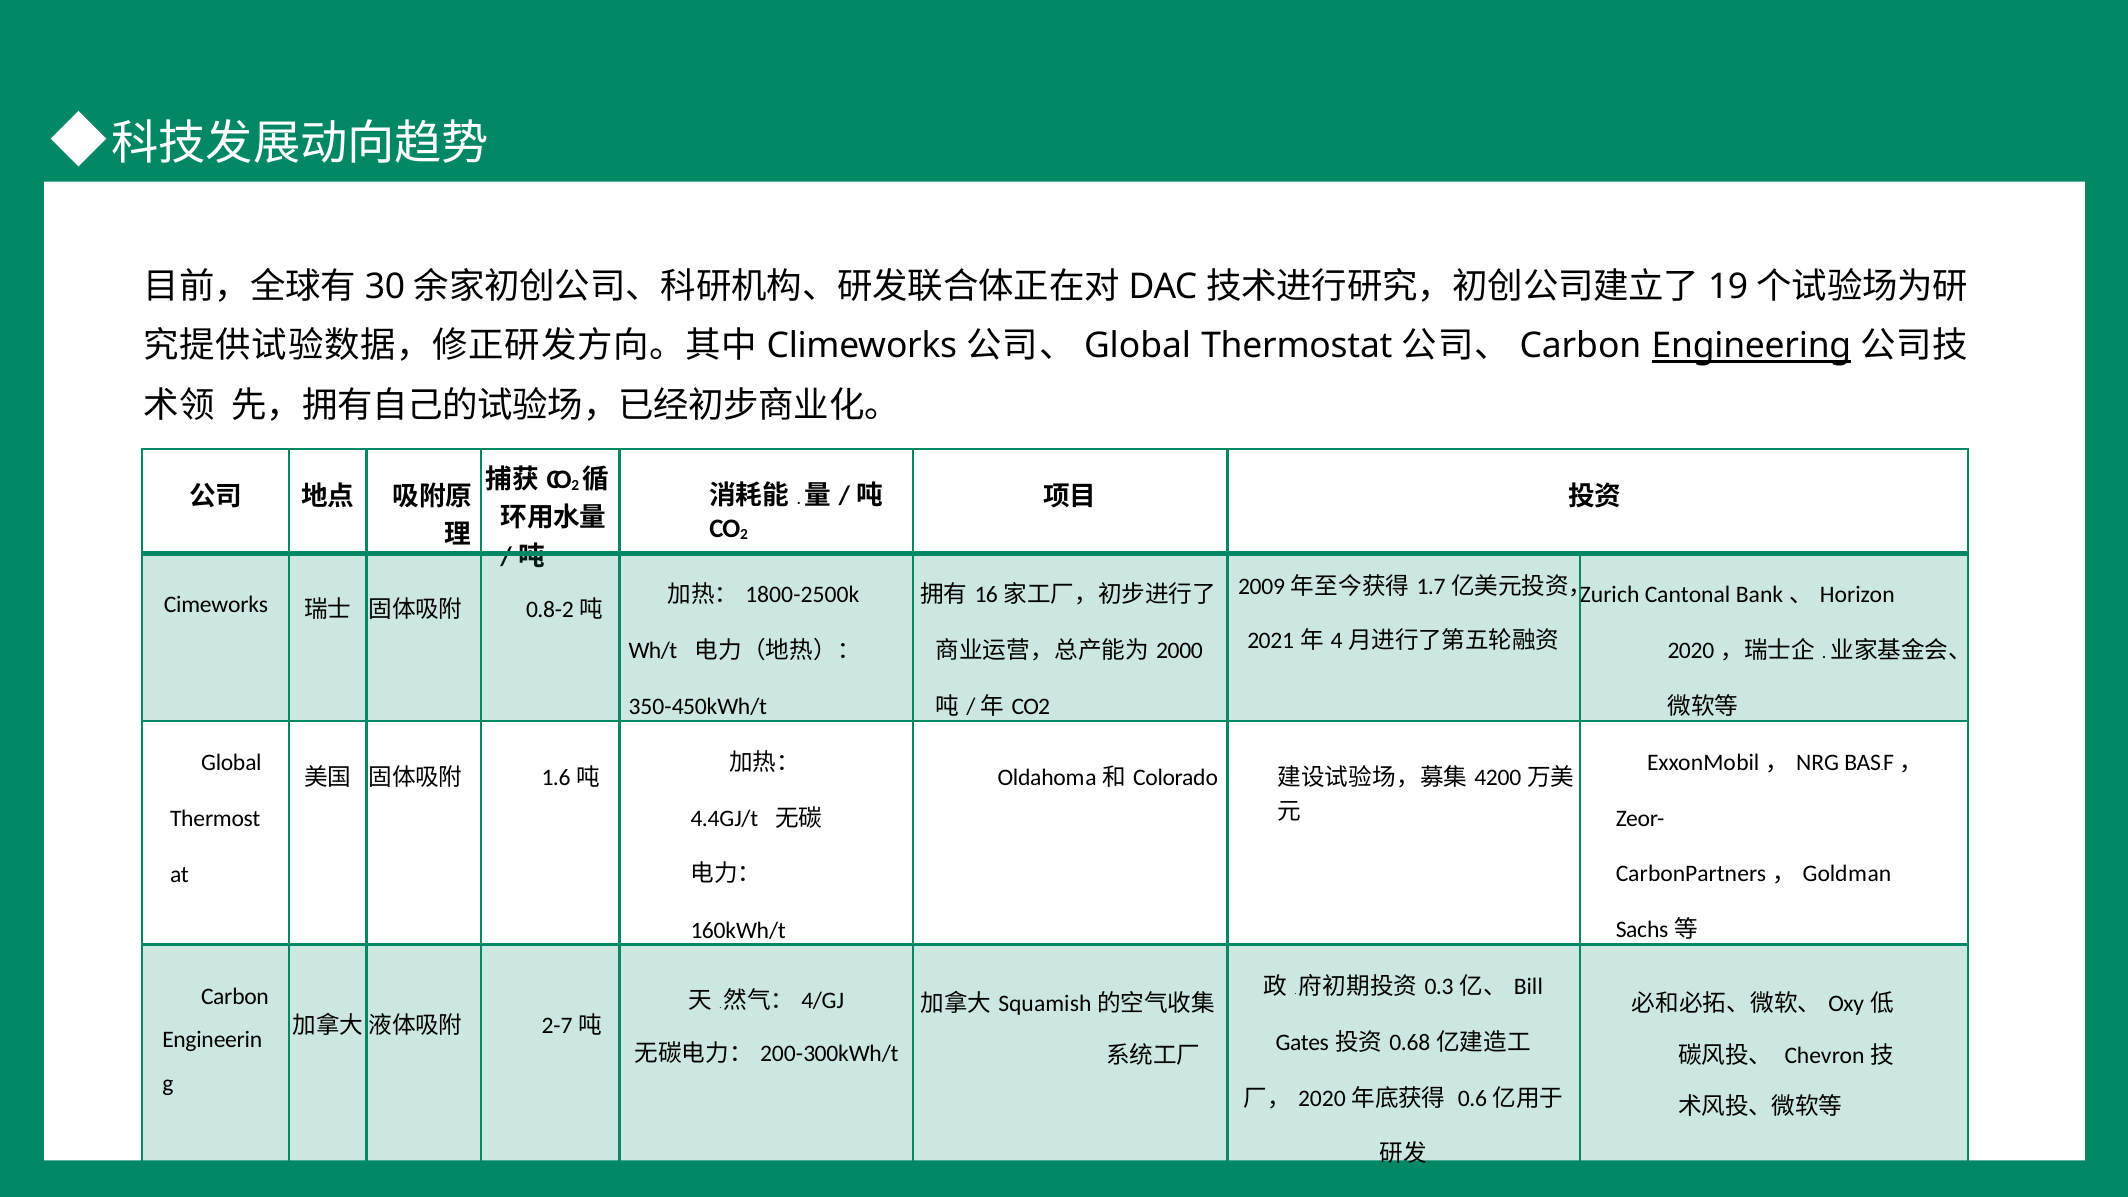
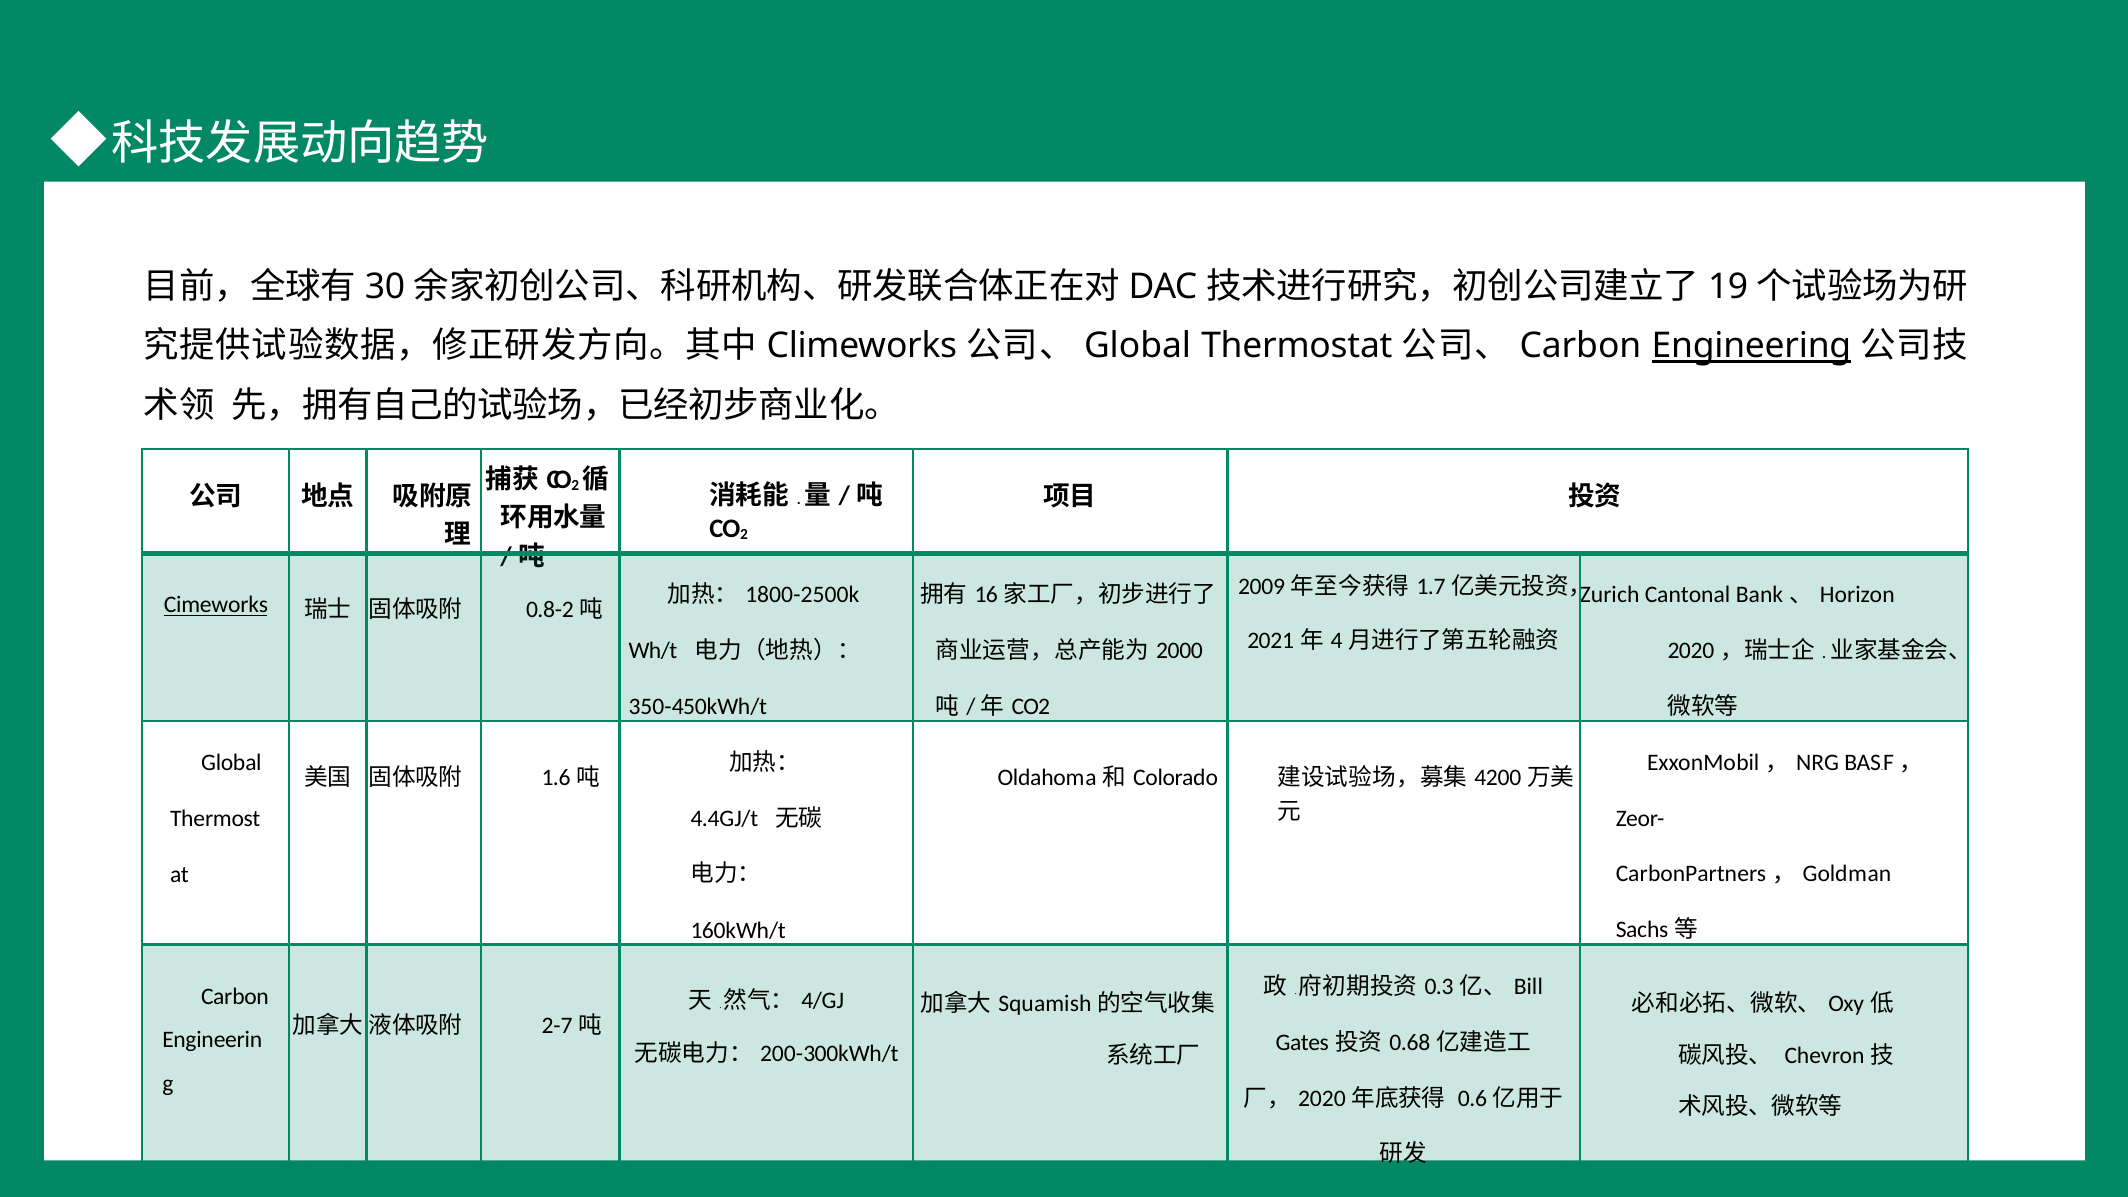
Cimeworks underline: none -> present
